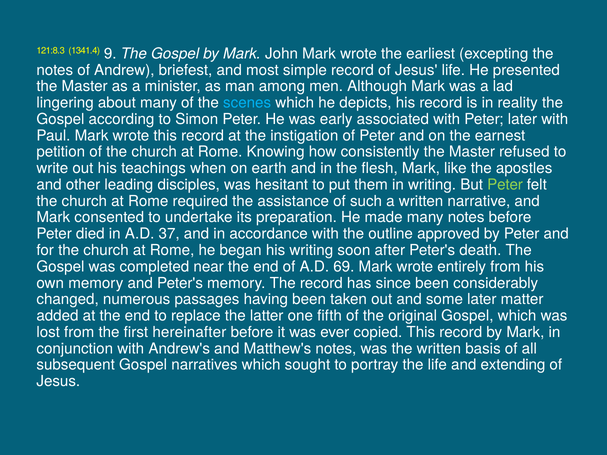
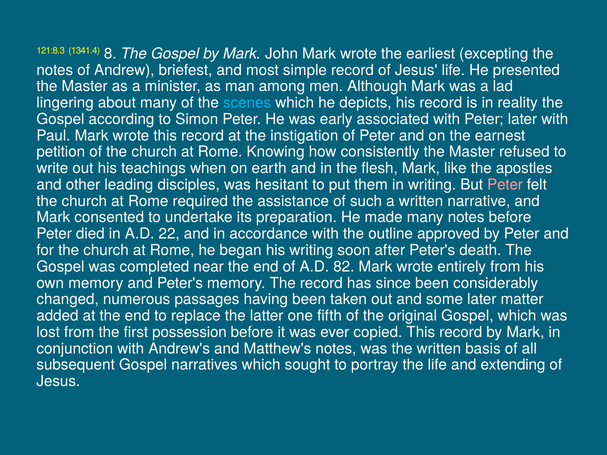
9: 9 -> 8
Peter at (505, 185) colour: light green -> pink
37: 37 -> 22
69: 69 -> 82
hereinafter: hereinafter -> possession
